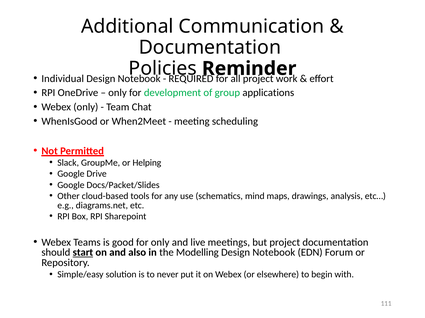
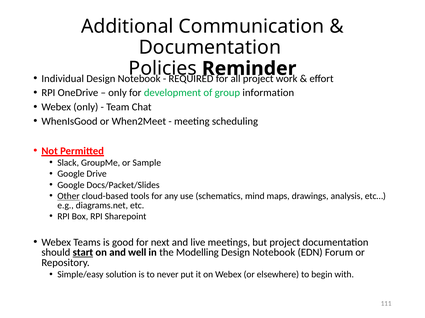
applications: applications -> information
Helping: Helping -> Sample
Other underline: none -> present
for only: only -> next
also: also -> well
